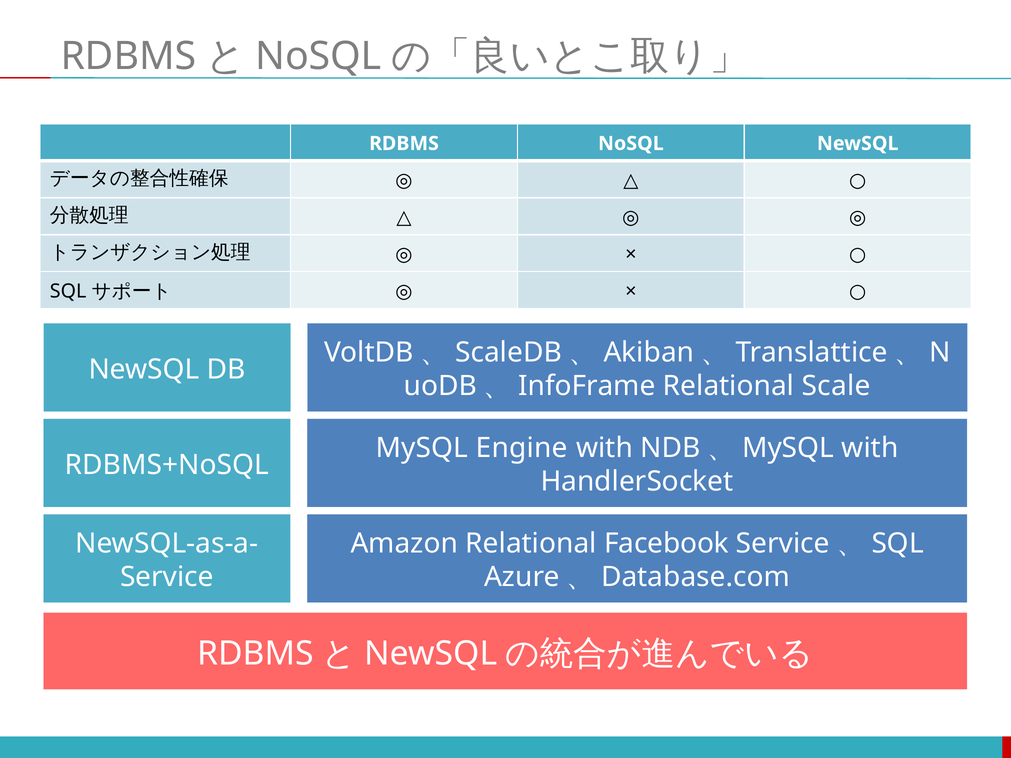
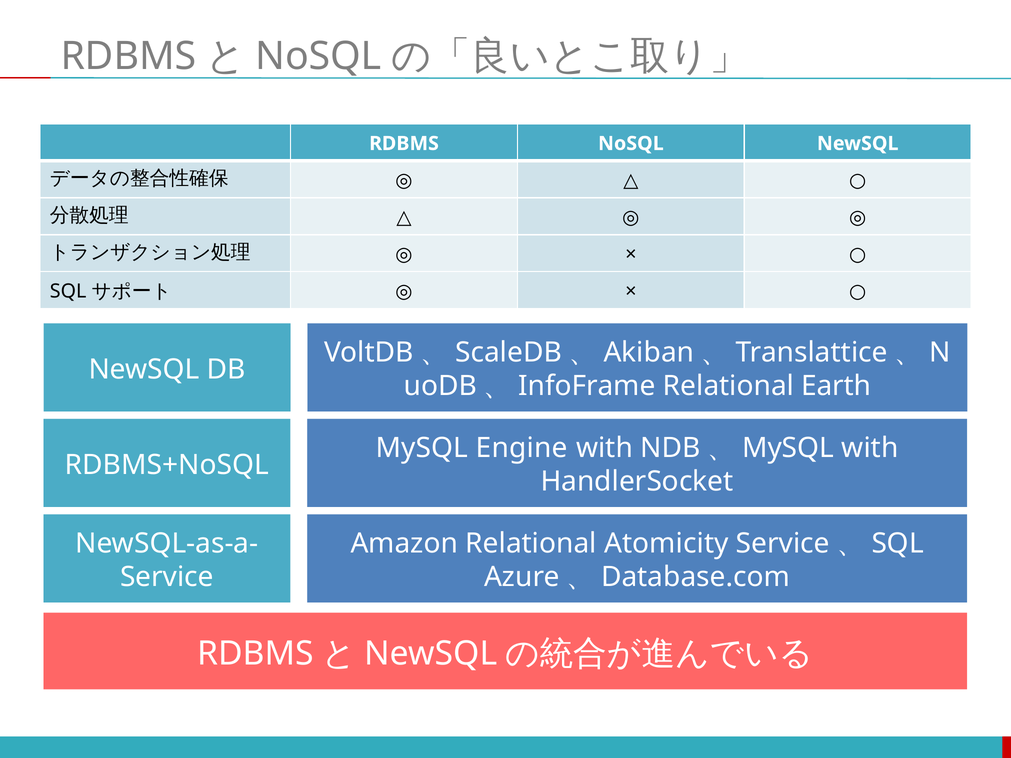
Scale: Scale -> Earth
Facebook: Facebook -> Atomicity
